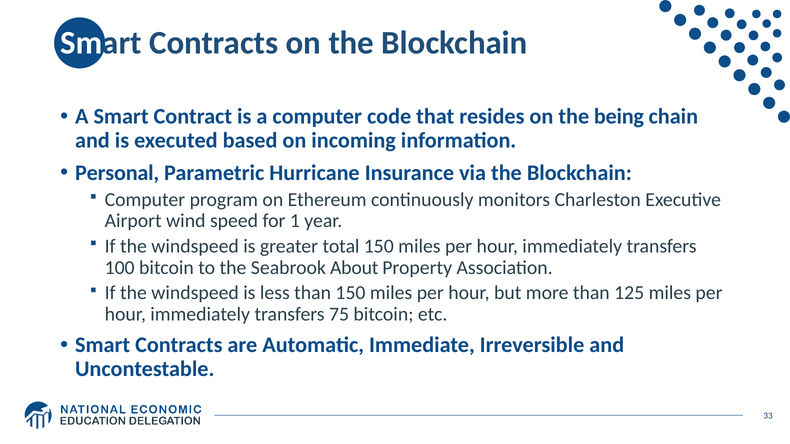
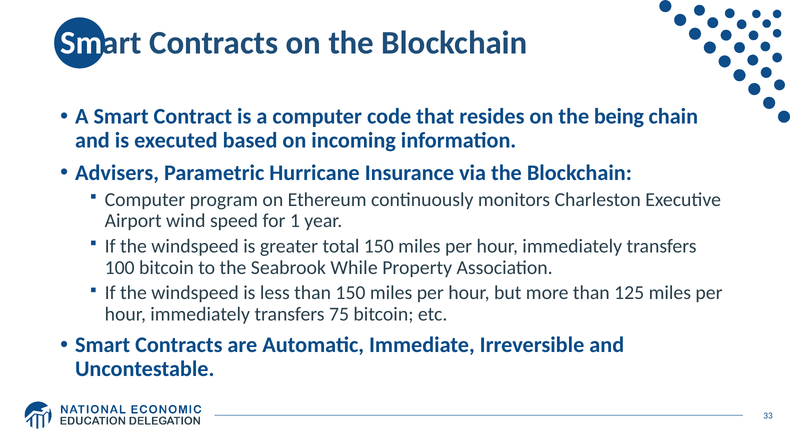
Personal: Personal -> Advisers
About: About -> While
